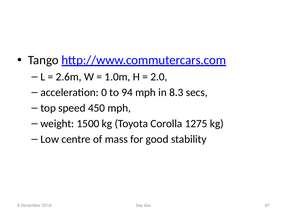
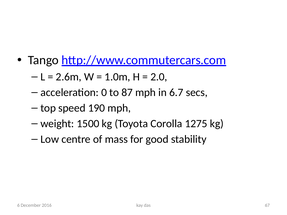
94: 94 -> 87
8.3: 8.3 -> 6.7
450: 450 -> 190
